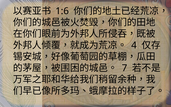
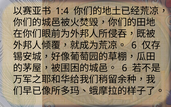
1:6: 1:6 -> 1:4
4 at (134, 45): 4 -> 6
7 at (125, 68): 7 -> 6
